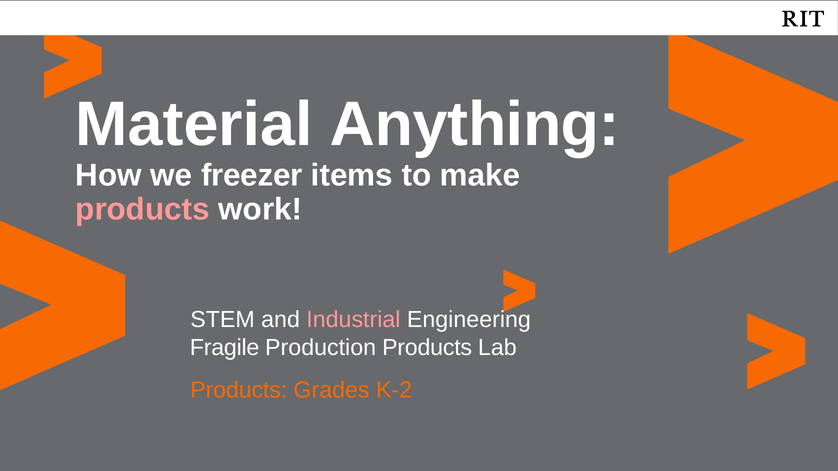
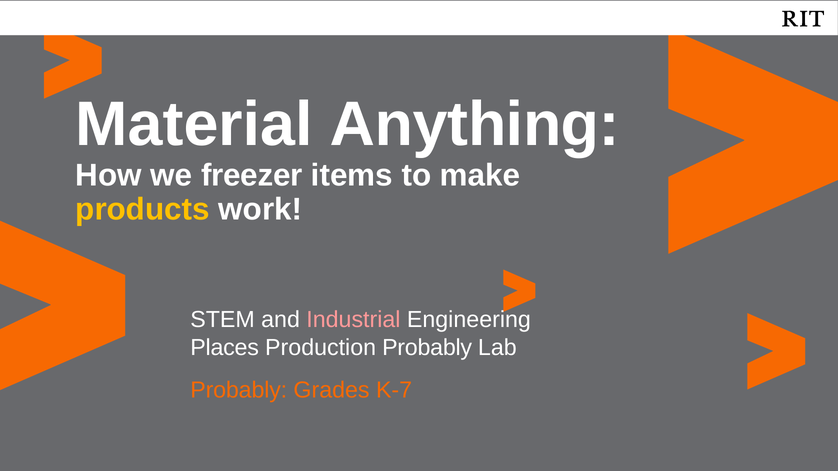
products at (143, 209) colour: pink -> yellow
Fragile: Fragile -> Places
Production Products: Products -> Probably
Products at (239, 390): Products -> Probably
K-2: K-2 -> K-7
